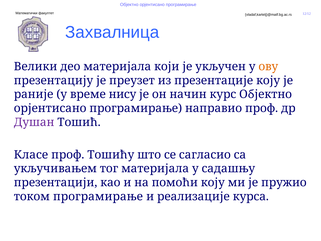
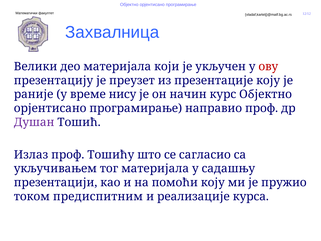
ову colour: orange -> red
Класе: Класе -> Излаз
током програмирање: програмирање -> предиспитним
